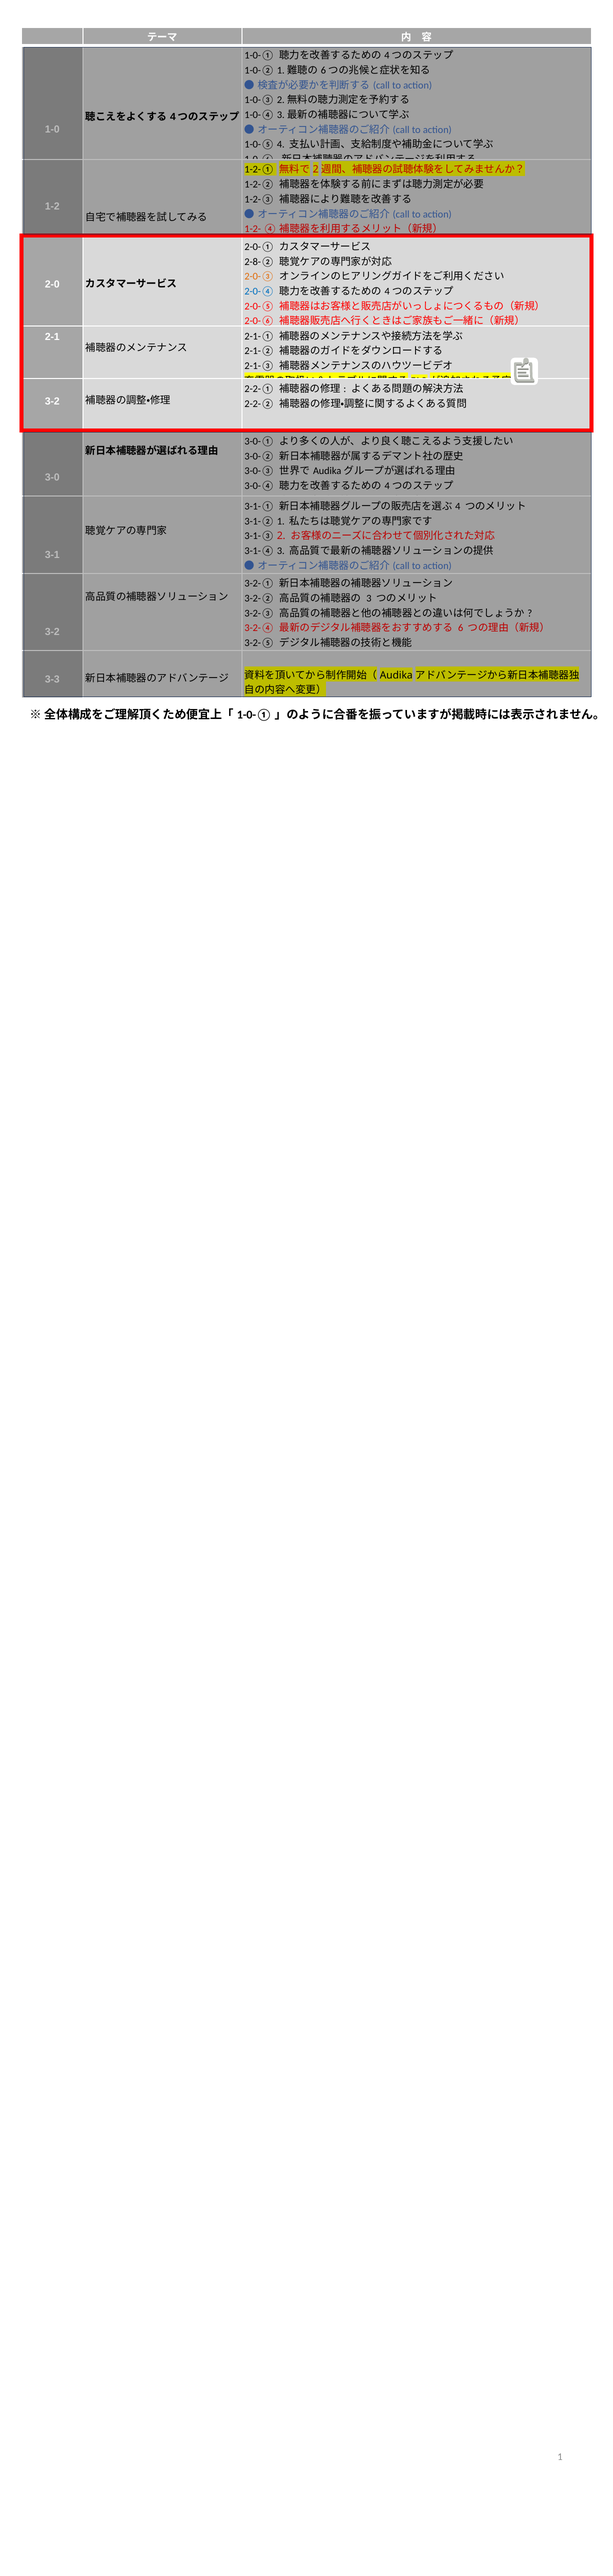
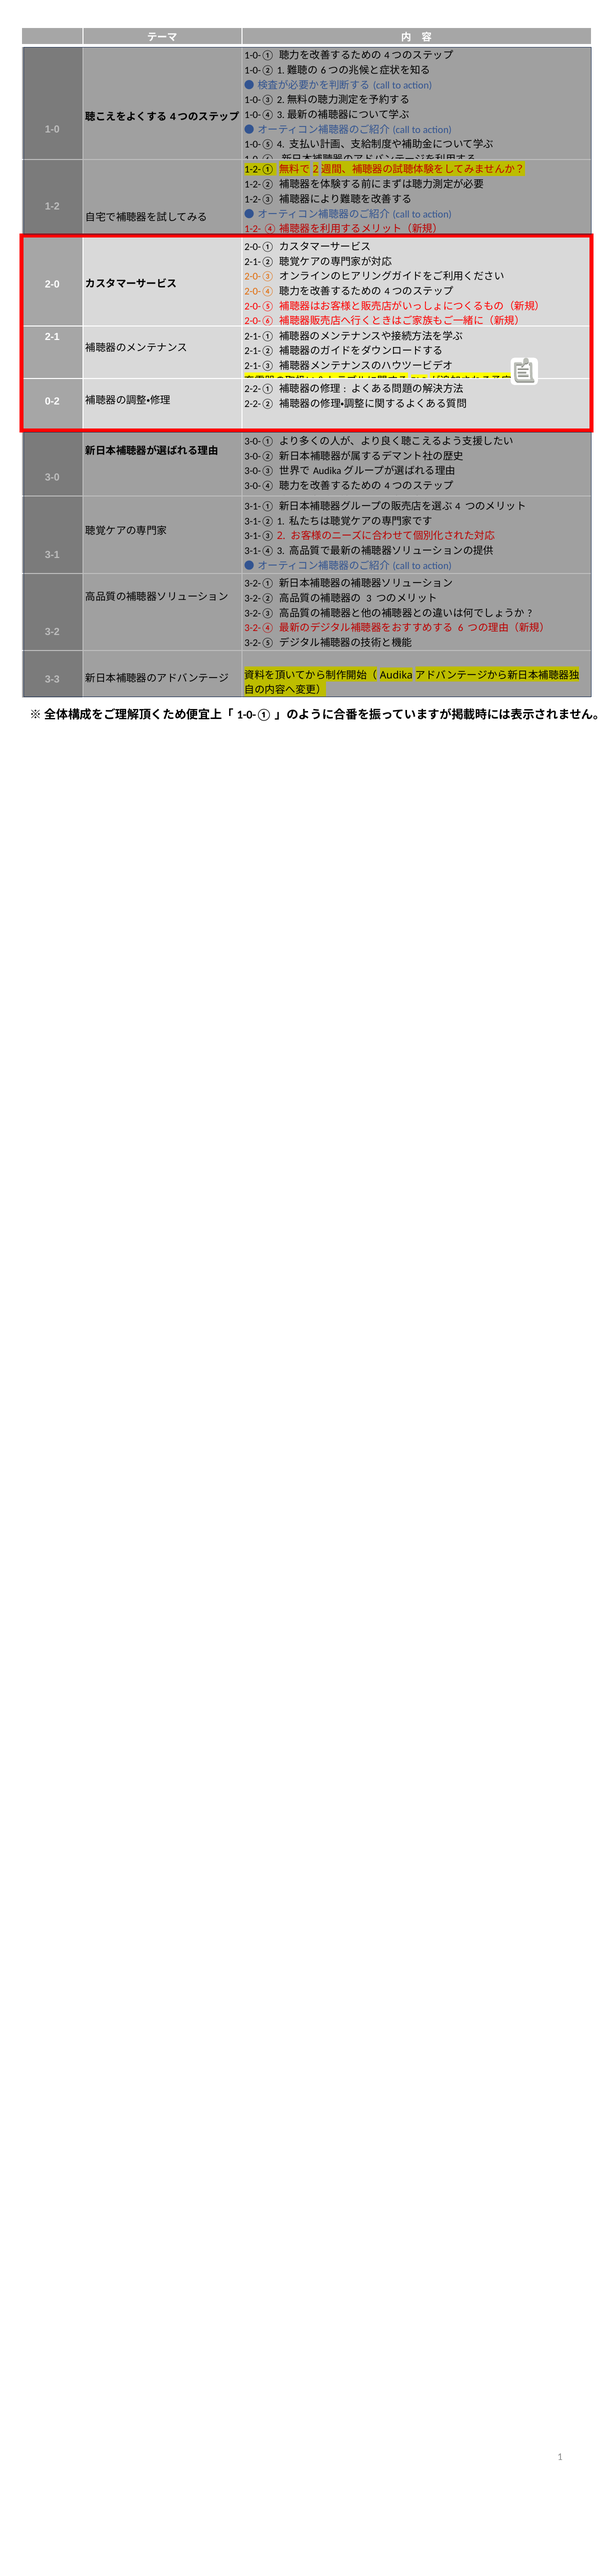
2-8-② at (260, 261): 2-8-② -> 2-1-②
2-0-④ colour: blue -> orange
3-2 at (52, 401): 3-2 -> 0-2
